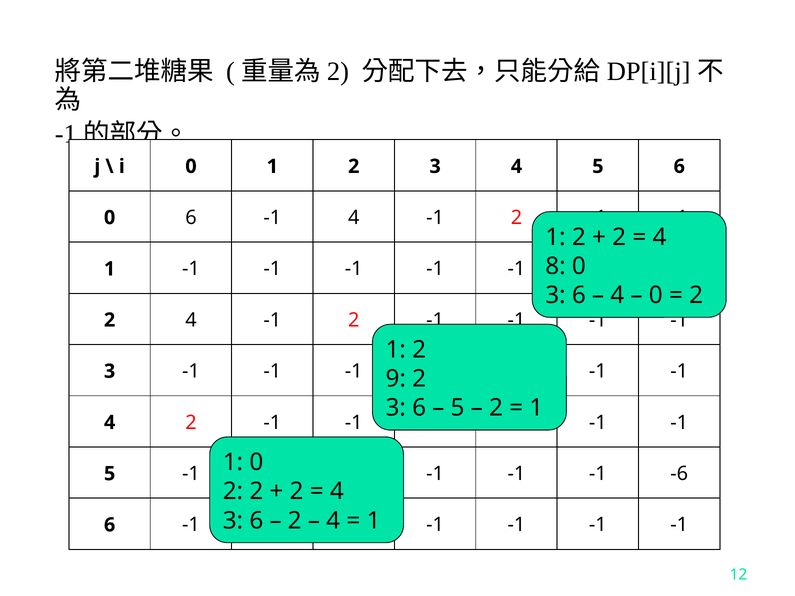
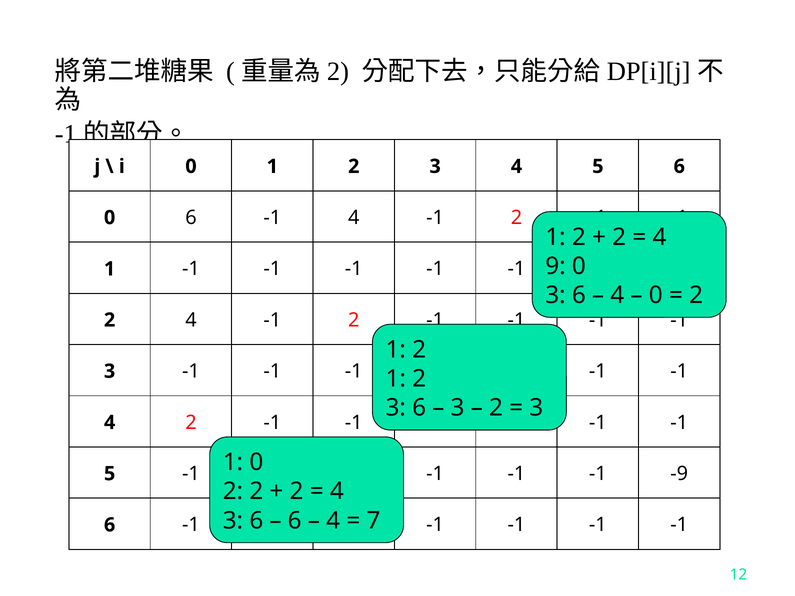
8: 8 -> 9
9 at (396, 379): 9 -> 1
5 at (457, 408): 5 -> 3
1 at (536, 408): 1 -> 3
-6: -6 -> -9
2 at (295, 521): 2 -> 6
1 at (374, 521): 1 -> 7
